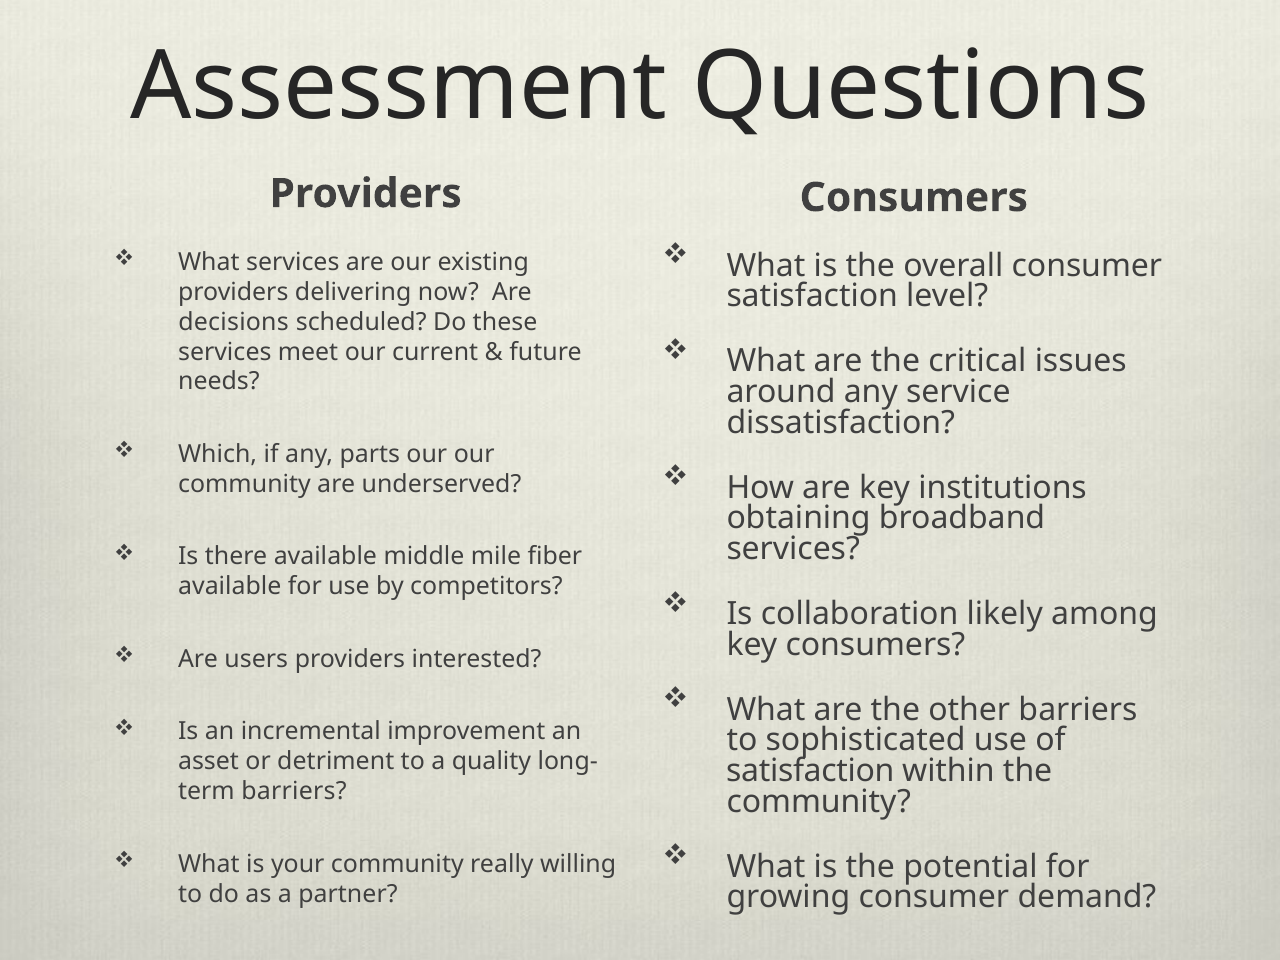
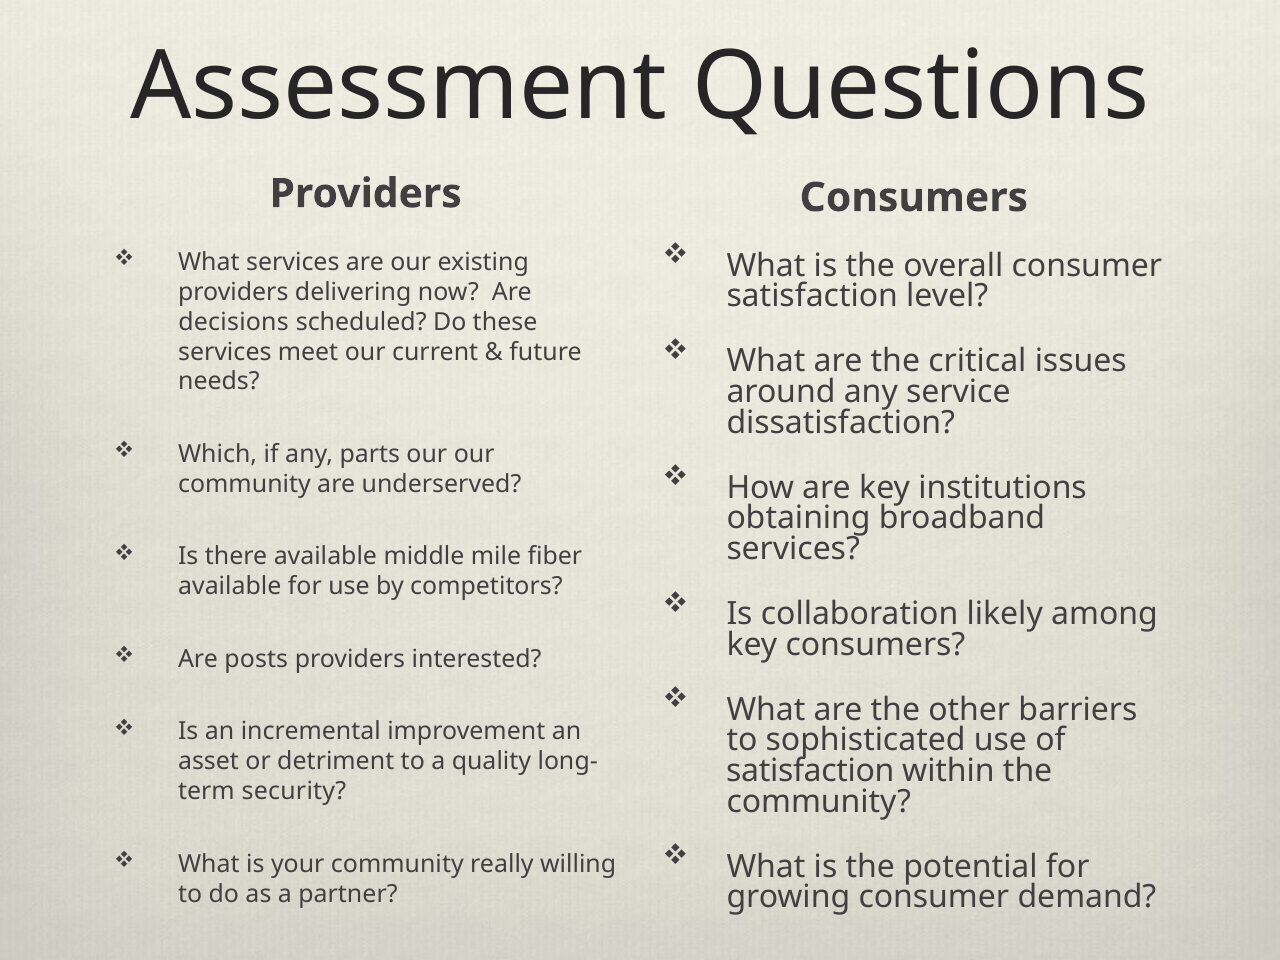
users: users -> posts
barriers at (294, 792): barriers -> security
